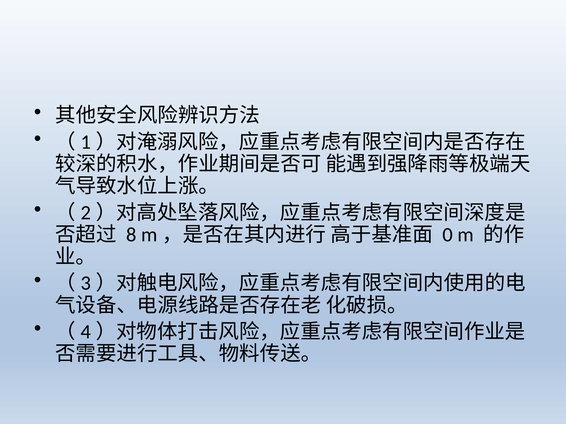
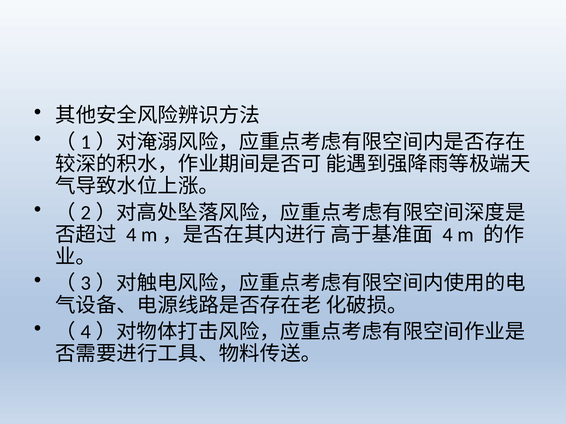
8 at (131, 235): 8 -> 4
0 at (448, 235): 0 -> 4
